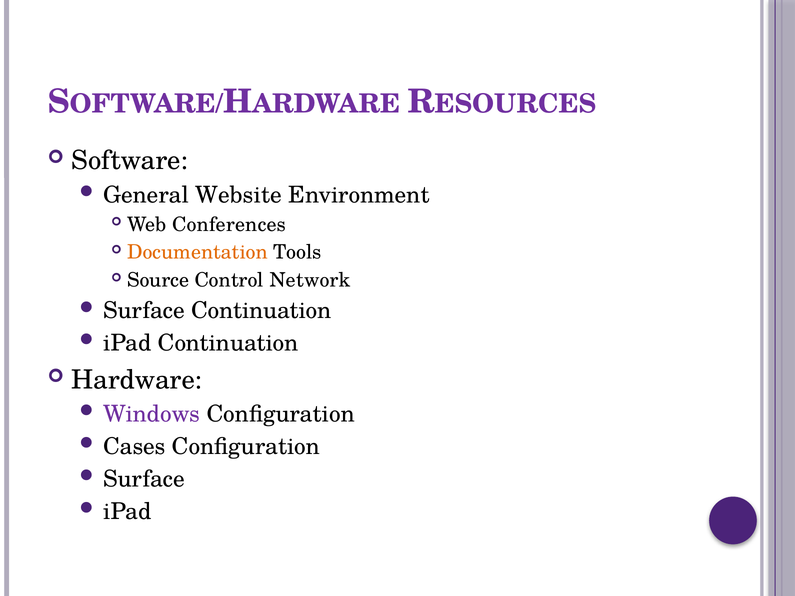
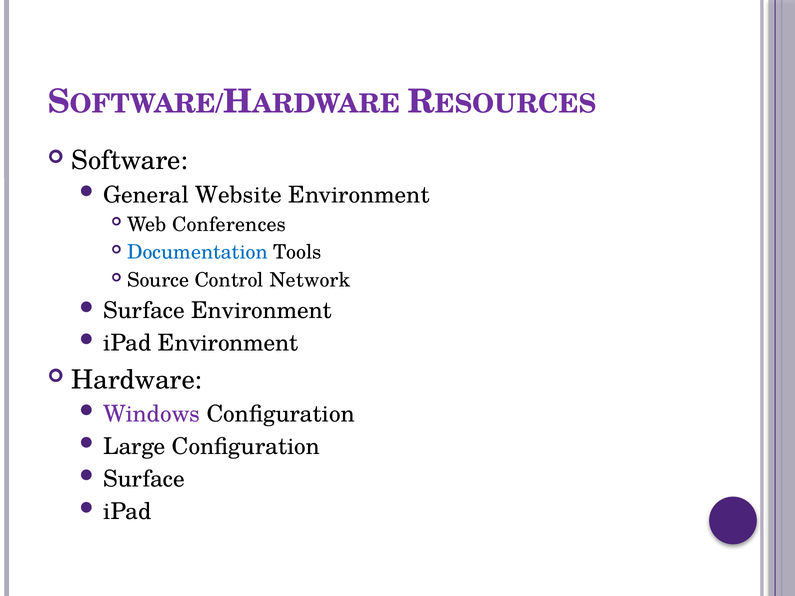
Documentation colour: orange -> blue
Surface Continuation: Continuation -> Environment
iPad Continuation: Continuation -> Environment
Cases: Cases -> Large
